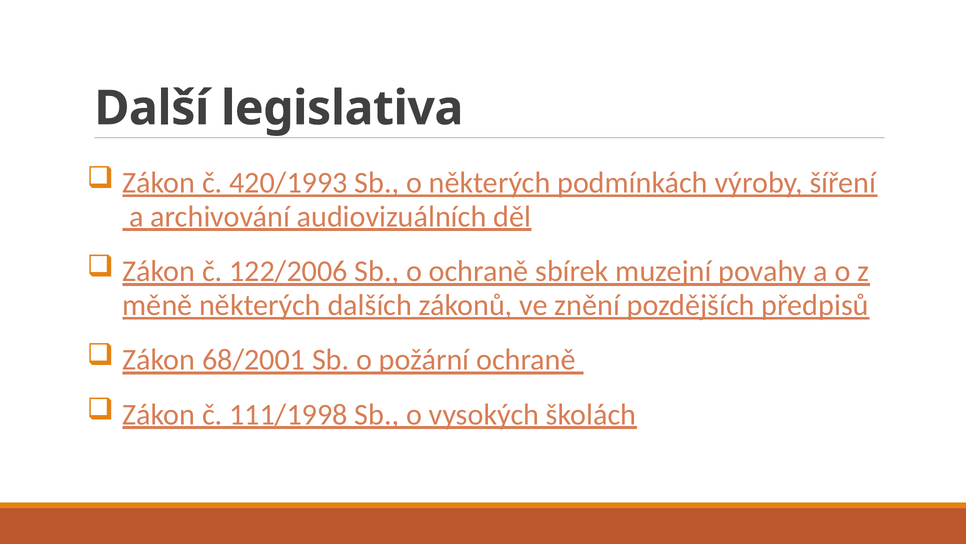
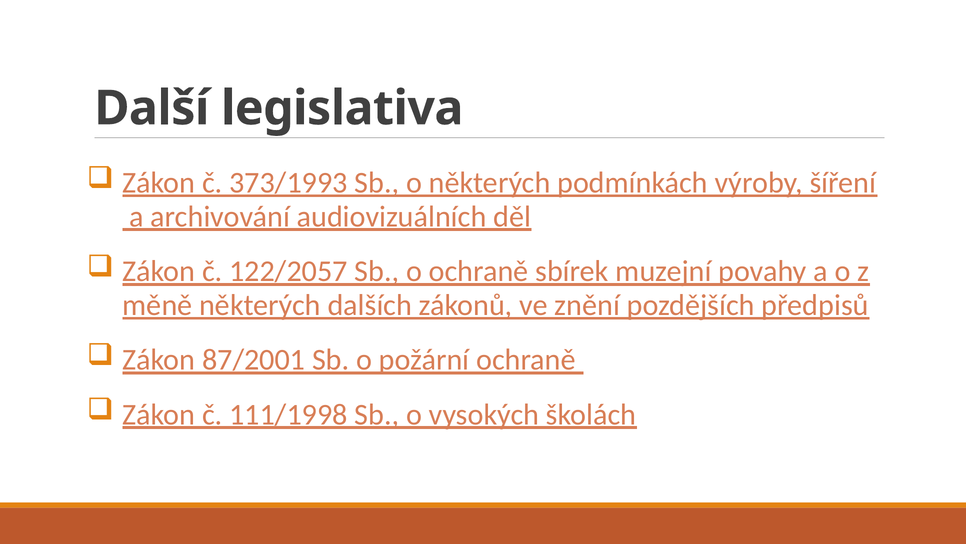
420/1993: 420/1993 -> 373/1993
122/2006: 122/2006 -> 122/2057
68/2001: 68/2001 -> 87/2001
